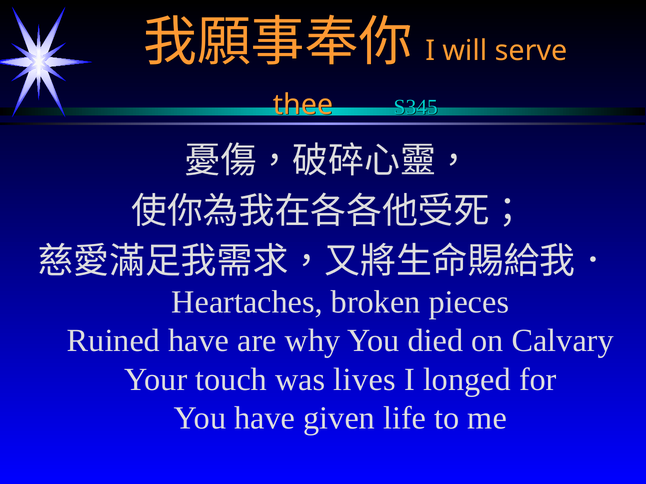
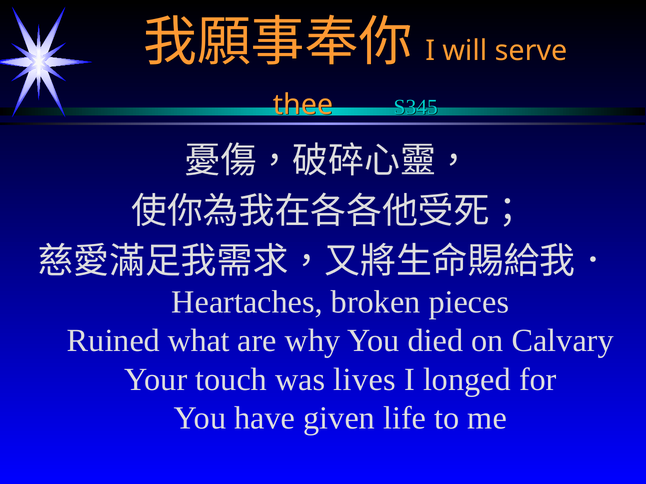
Ruined have: have -> what
